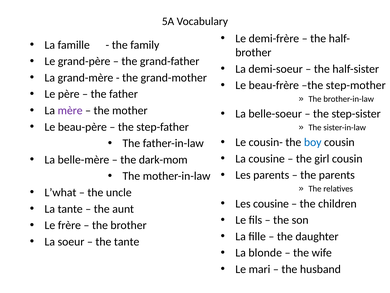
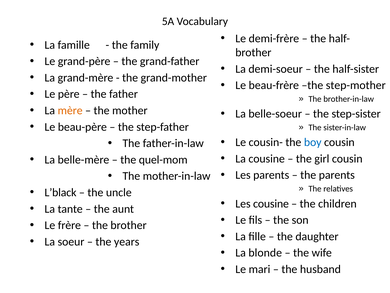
mère colour: purple -> orange
dark-mom: dark-mom -> quel-mom
L’what: L’what -> L’black
the tante: tante -> years
